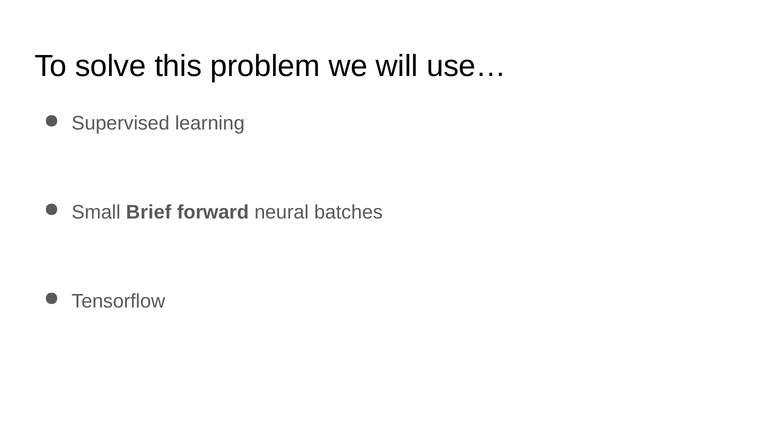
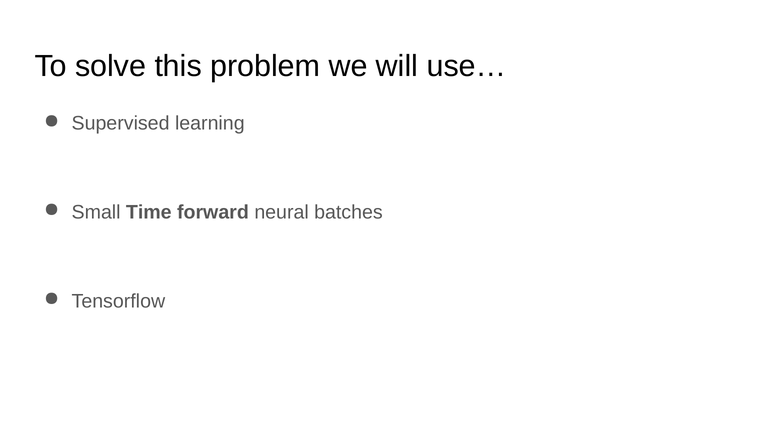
Brief: Brief -> Time
